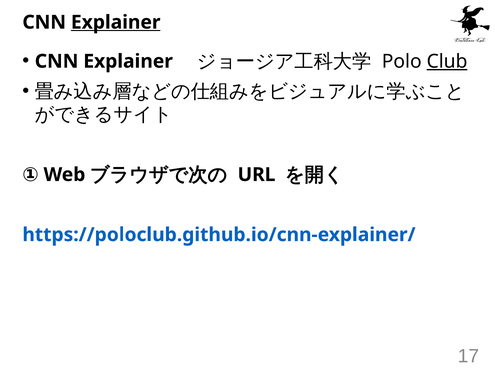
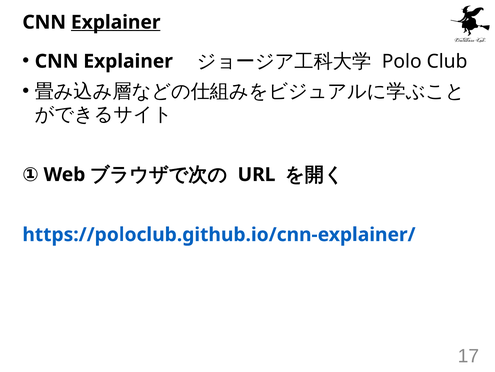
Club underline: present -> none
